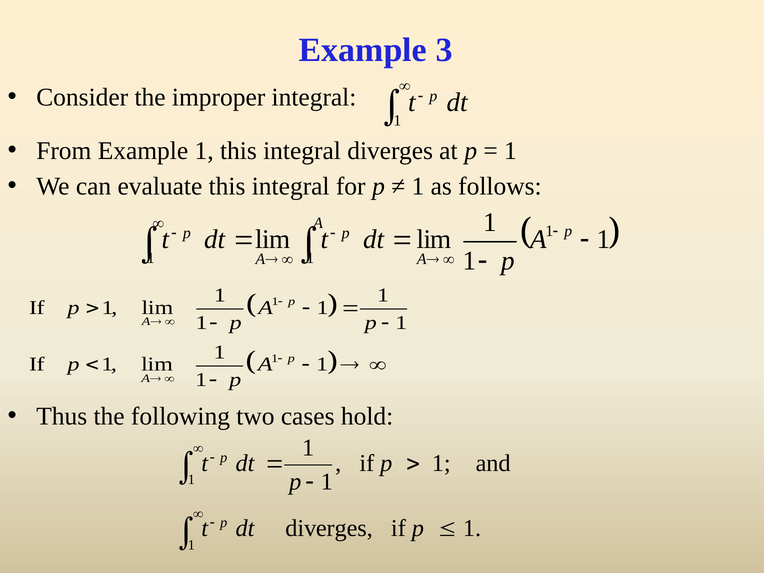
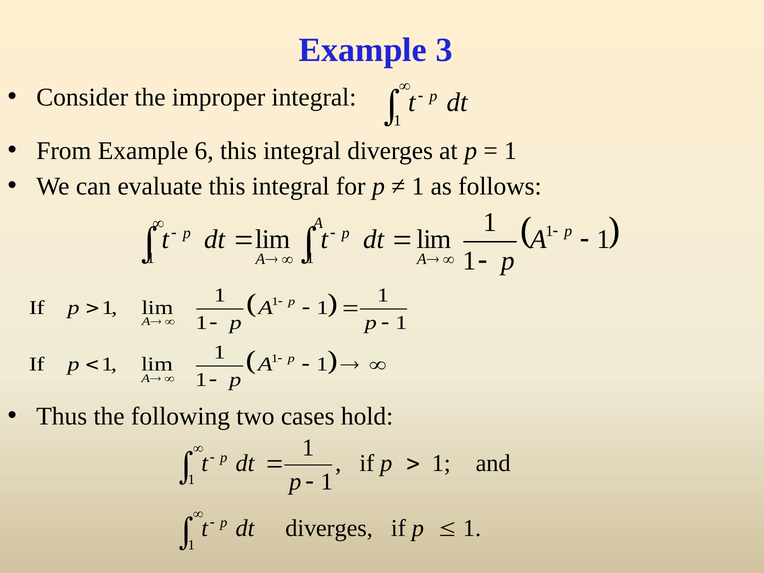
Example 1: 1 -> 6
